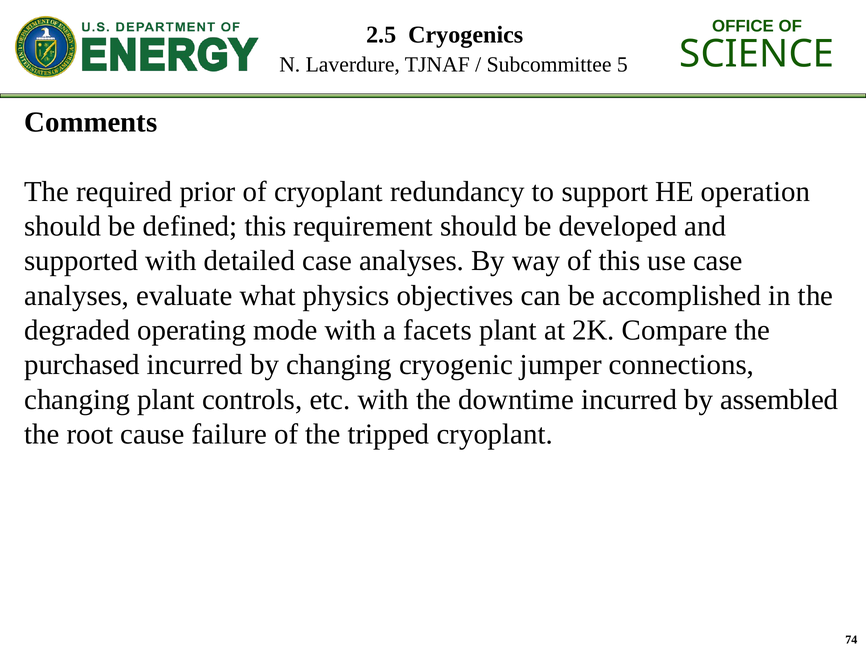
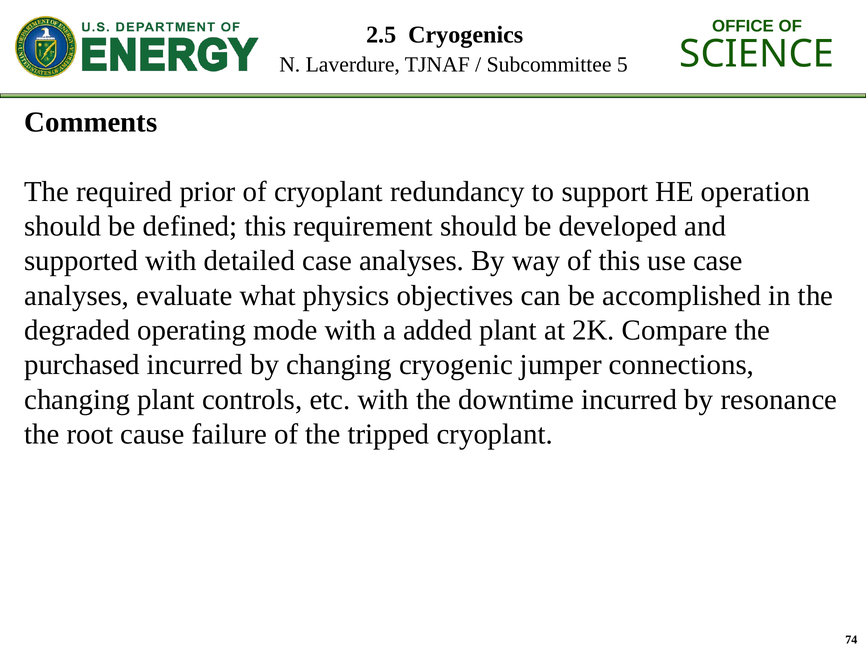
facets: facets -> added
assembled: assembled -> resonance
